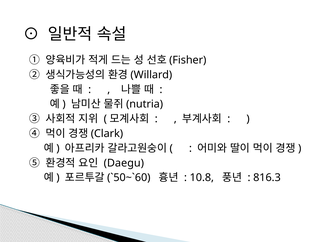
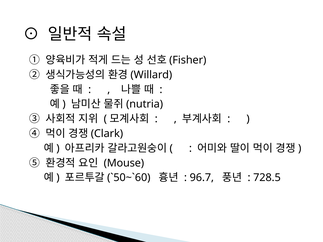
Daegu: Daegu -> Mouse
10.8: 10.8 -> 96.7
816.3: 816.3 -> 728.5
